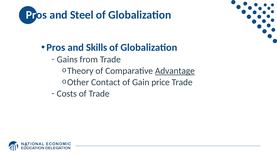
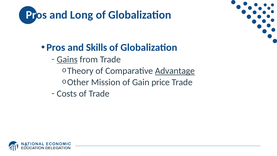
Steel: Steel -> Long
Gains underline: none -> present
Contact: Contact -> Mission
